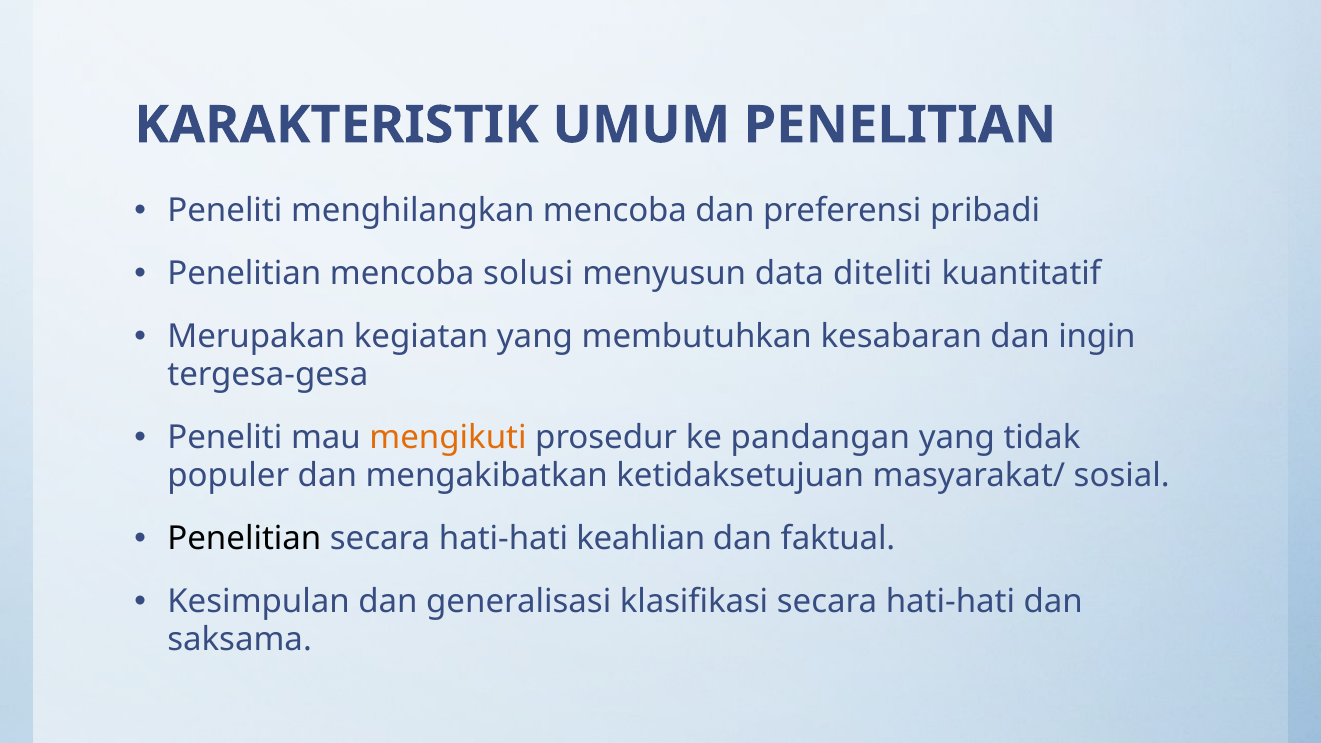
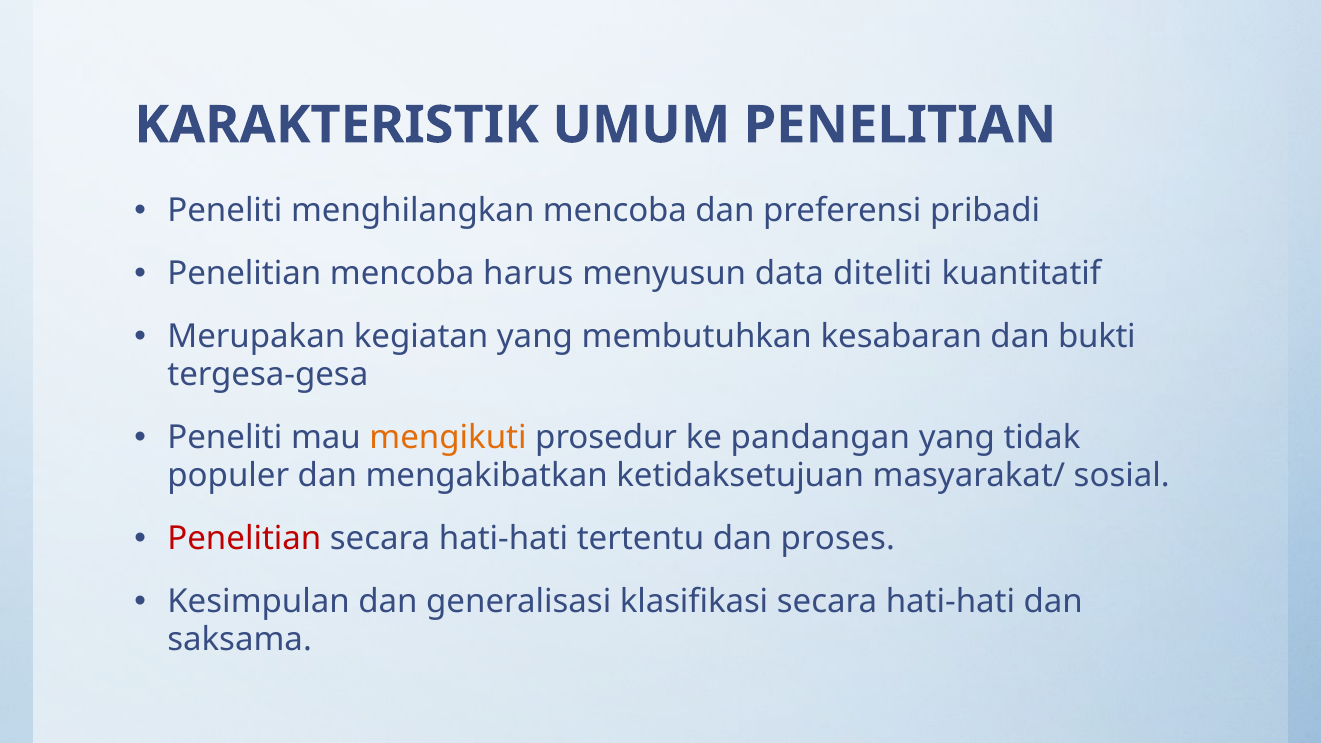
solusi: solusi -> harus
ingin: ingin -> bukti
Penelitian at (244, 539) colour: black -> red
keahlian: keahlian -> tertentu
faktual: faktual -> proses
